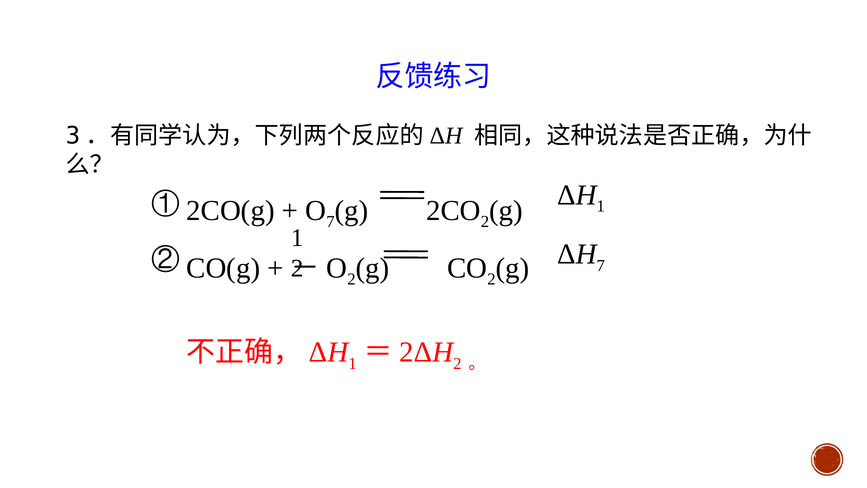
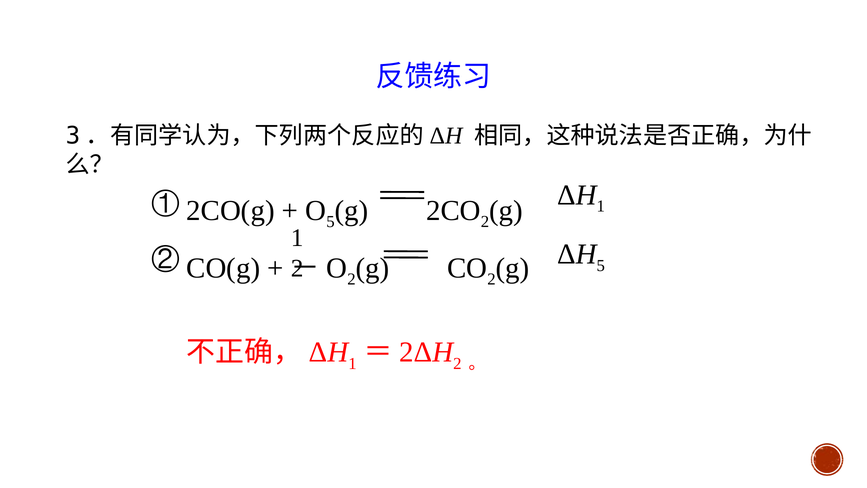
7 at (331, 222): 7 -> 5
7 at (601, 265): 7 -> 5
